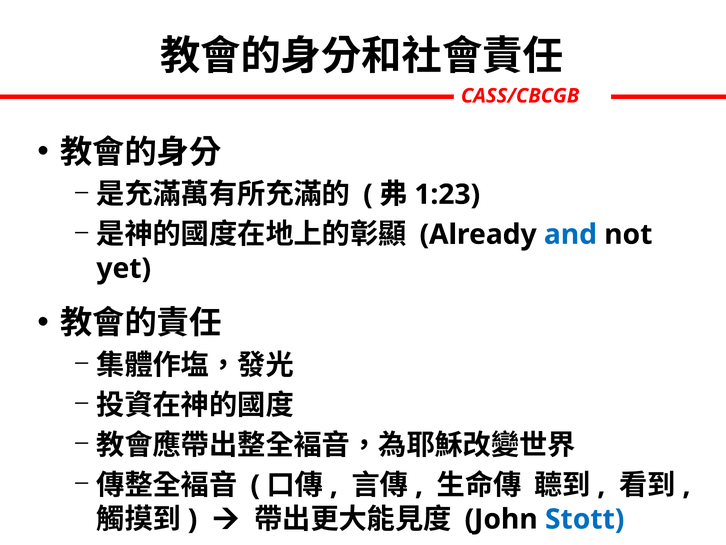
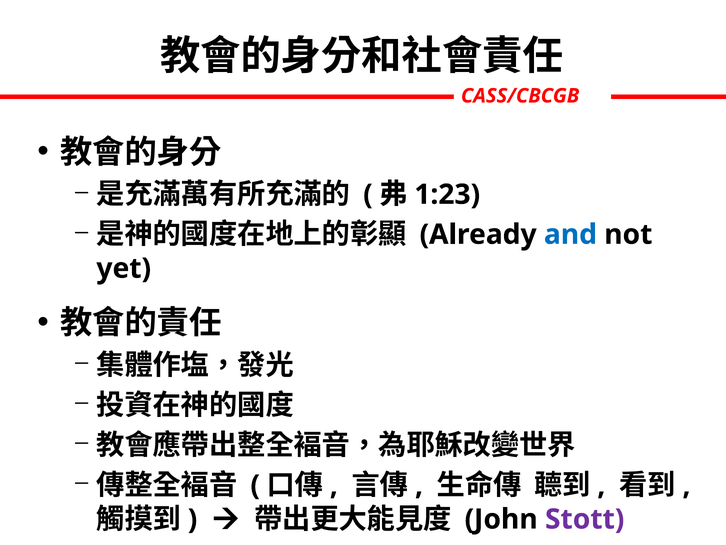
Stott colour: blue -> purple
